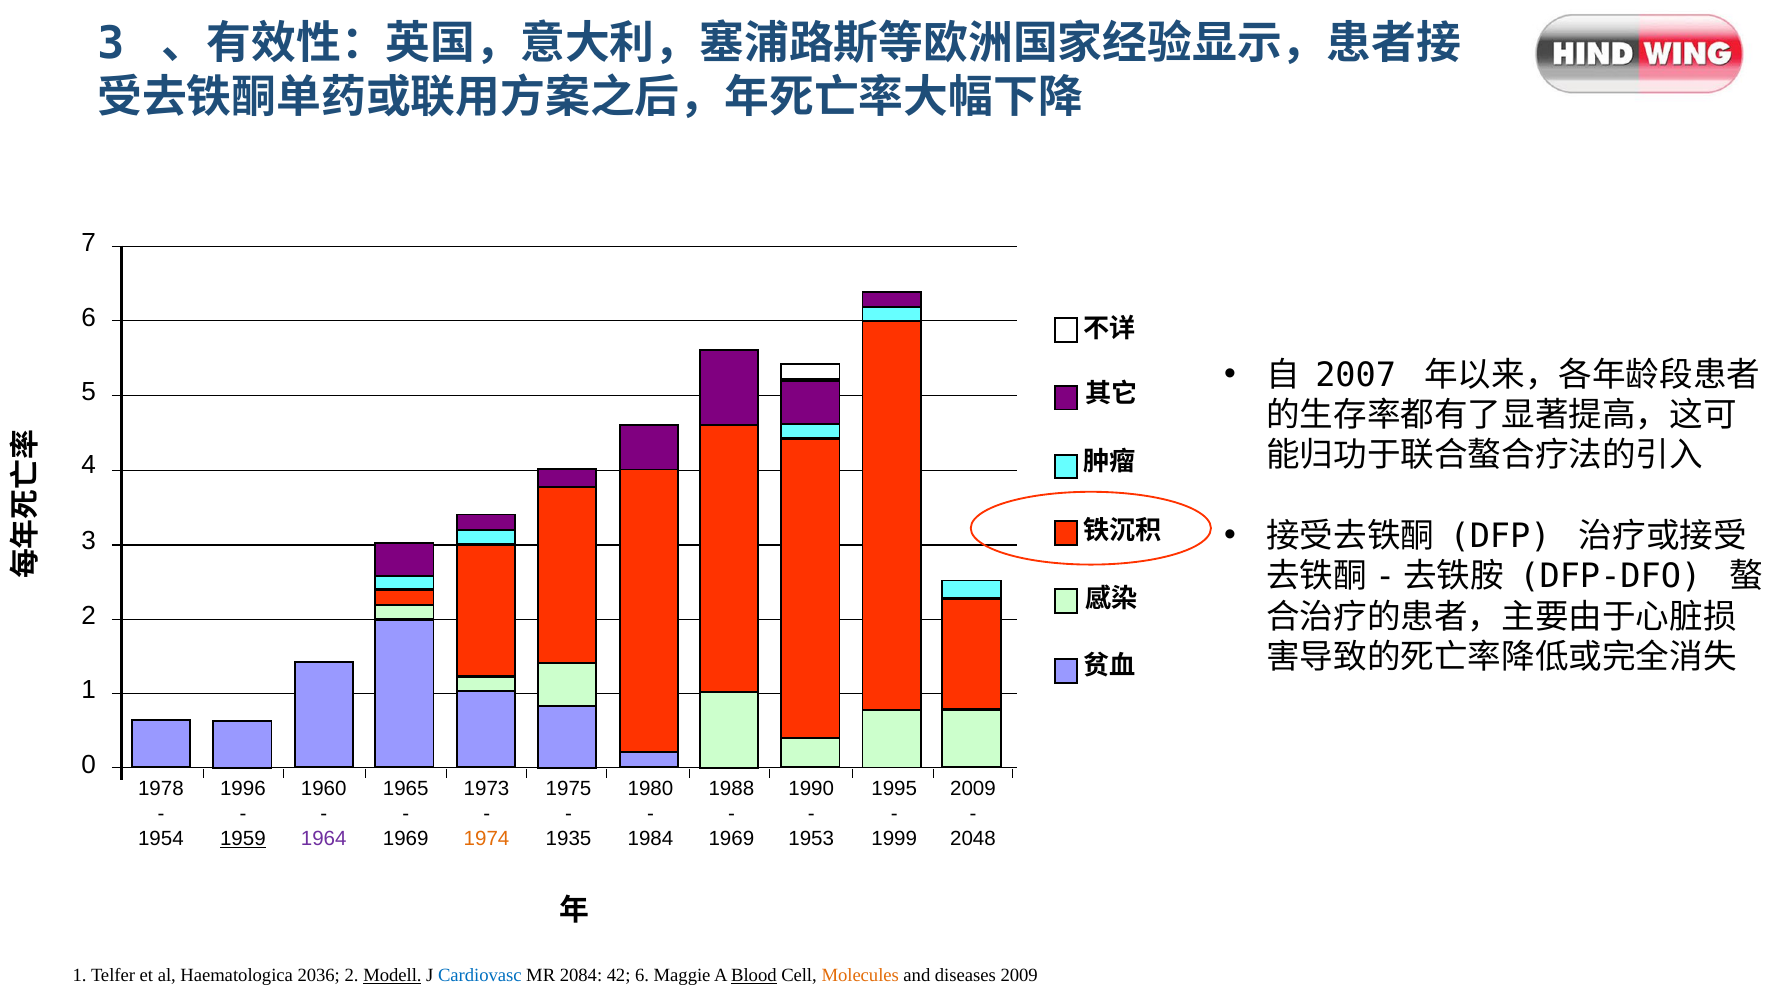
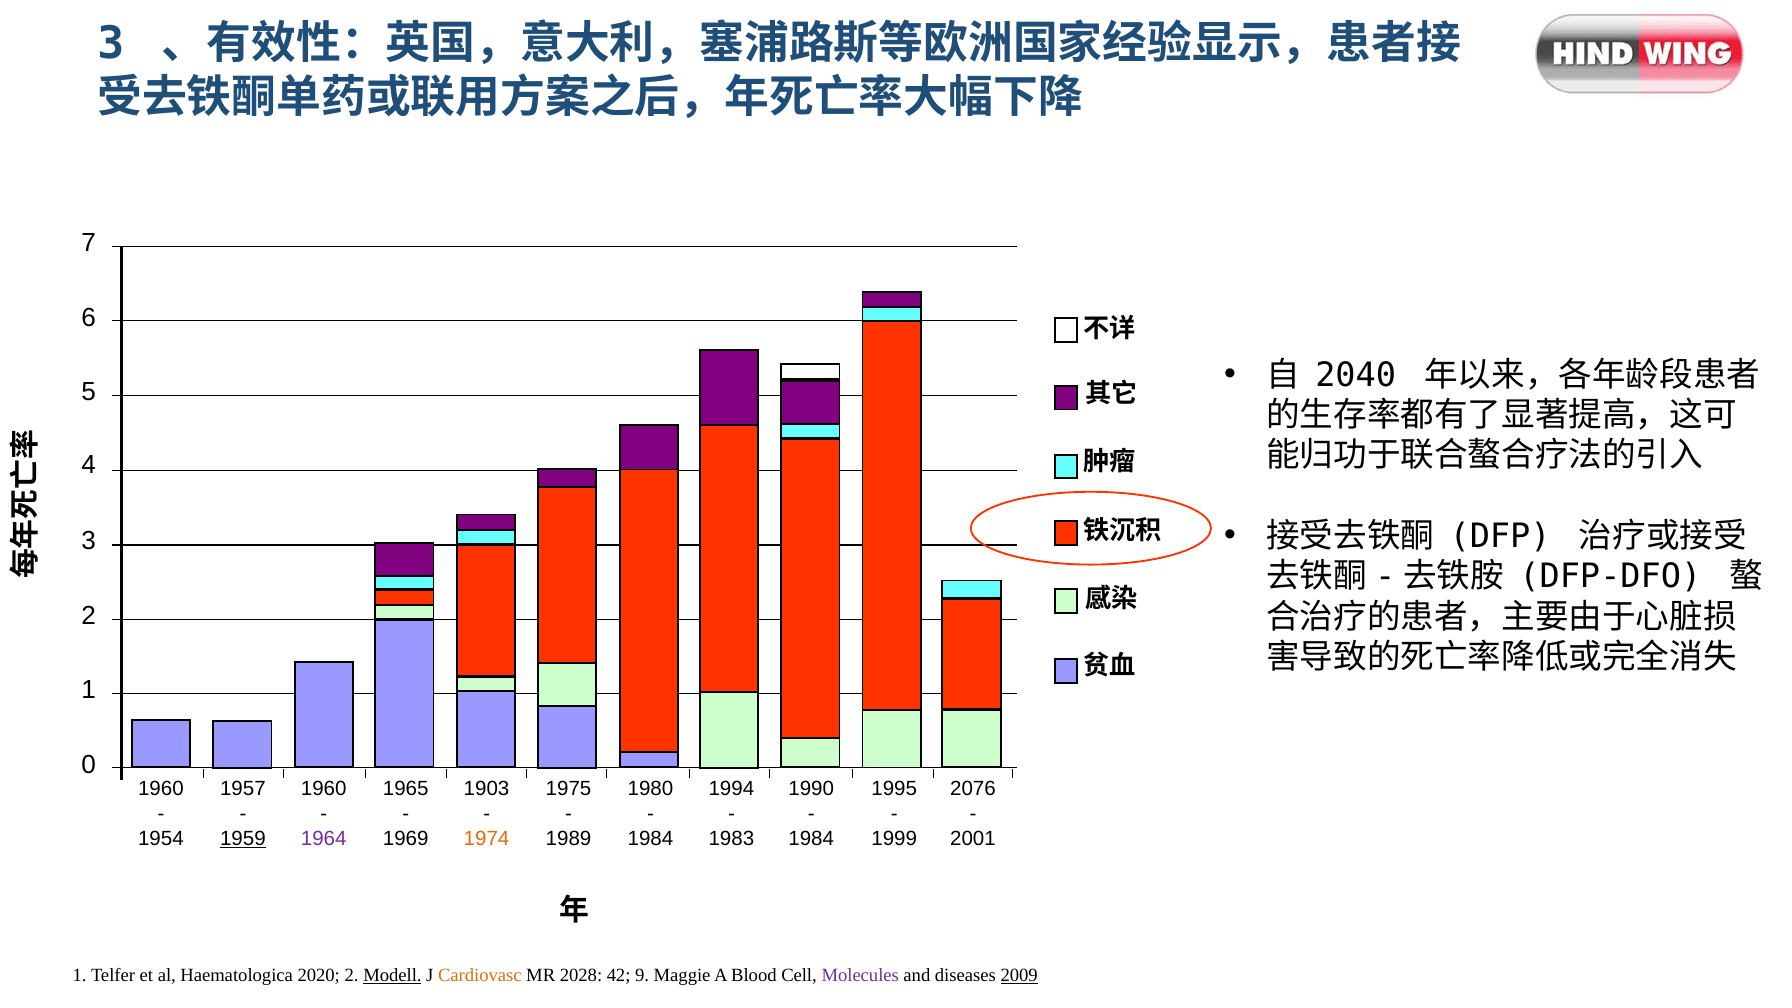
2007: 2007 -> 2040
1978 at (161, 789): 1978 -> 1960
1996: 1996 -> 1957
1973: 1973 -> 1903
1988: 1988 -> 1994
2009 at (973, 789): 2009 -> 2076
1935: 1935 -> 1989
1969 at (731, 838): 1969 -> 1983
1953 at (811, 838): 1953 -> 1984
2048: 2048 -> 2001
2036: 2036 -> 2020
Cardiovasc colour: blue -> orange
2084: 2084 -> 2028
42 6: 6 -> 9
Blood underline: present -> none
Molecules colour: orange -> purple
2009 at (1019, 976) underline: none -> present
